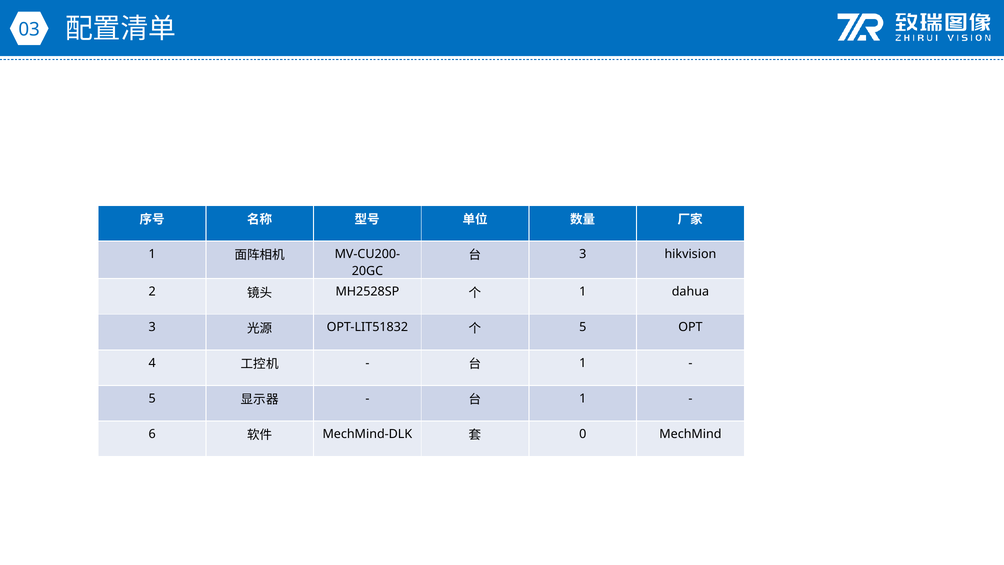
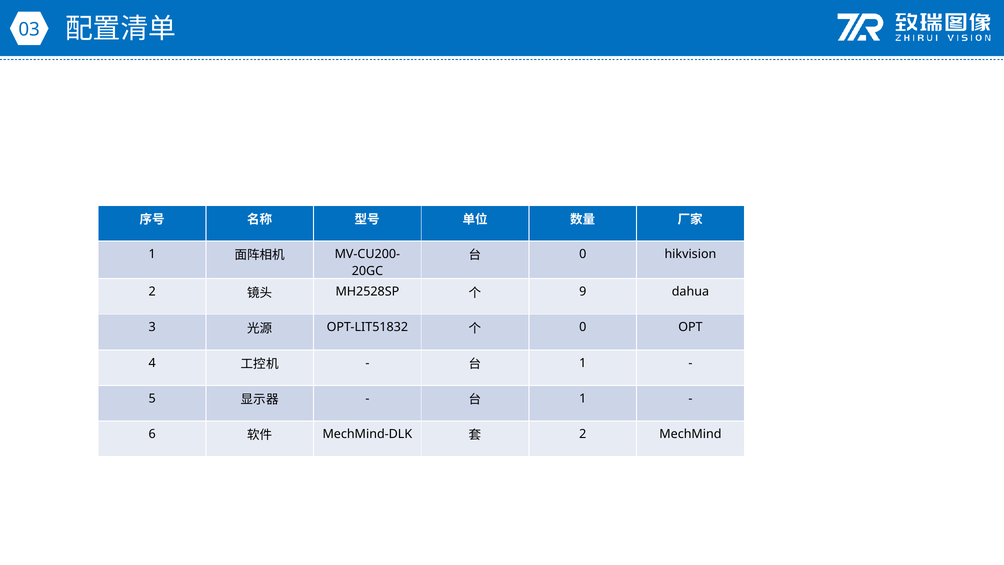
3 at (583, 254): 3 -> 0
1 at (583, 292): 1 -> 9
5 at (583, 327): 5 -> 0
0 at (583, 434): 0 -> 2
